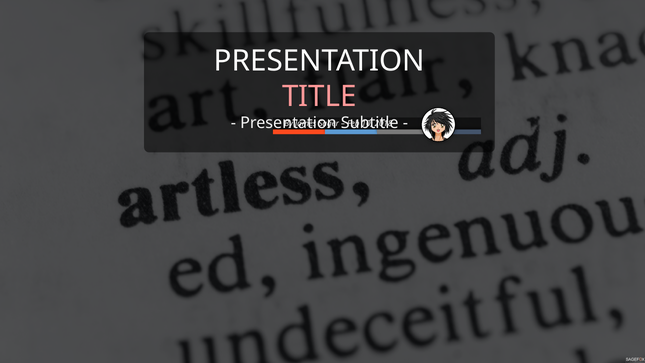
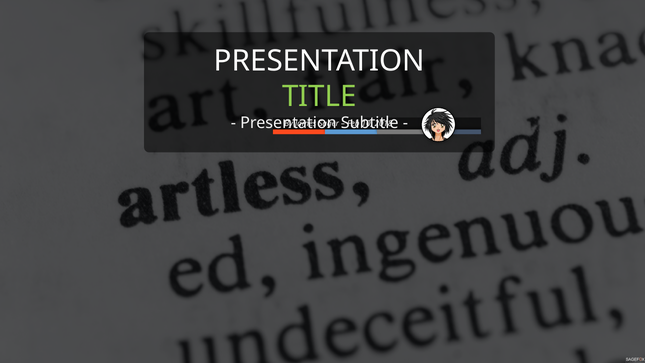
TITLE colour: pink -> light green
